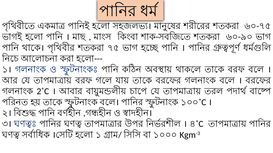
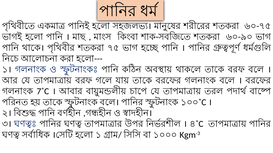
2˚C: 2˚C -> 7˚C
